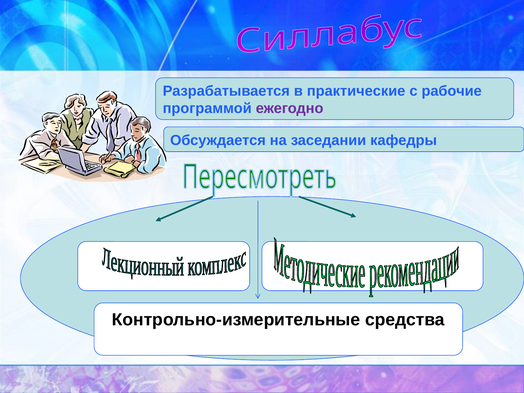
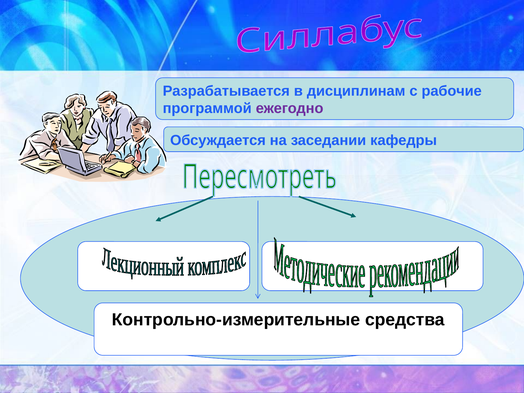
практические: практические -> дисциплинам
